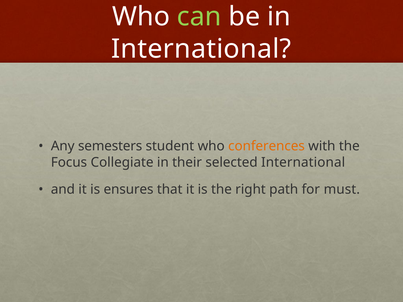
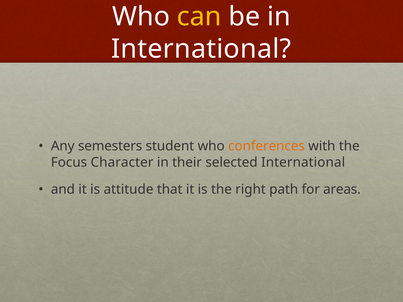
can colour: light green -> yellow
Collegiate: Collegiate -> Character
ensures: ensures -> attitude
must: must -> areas
